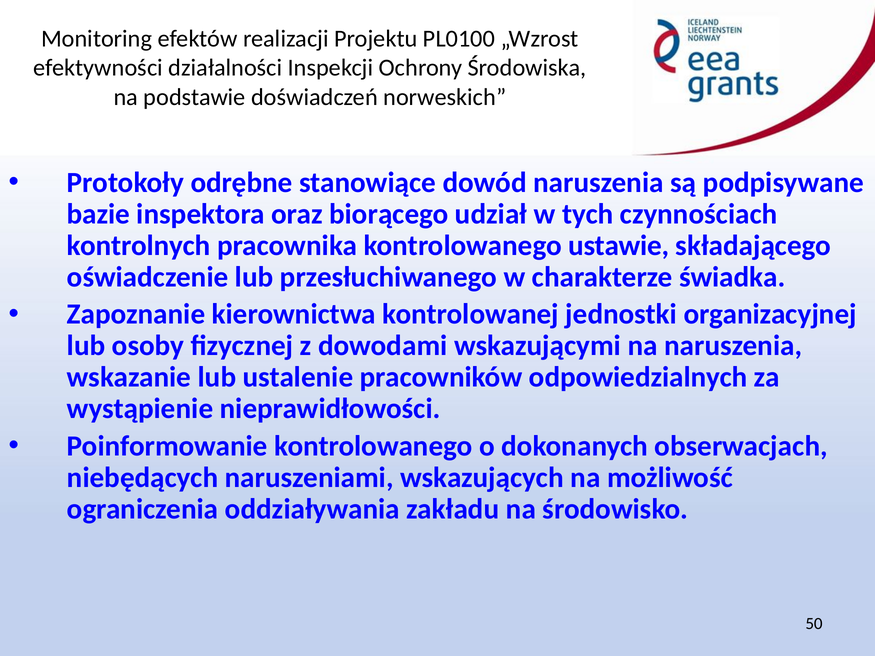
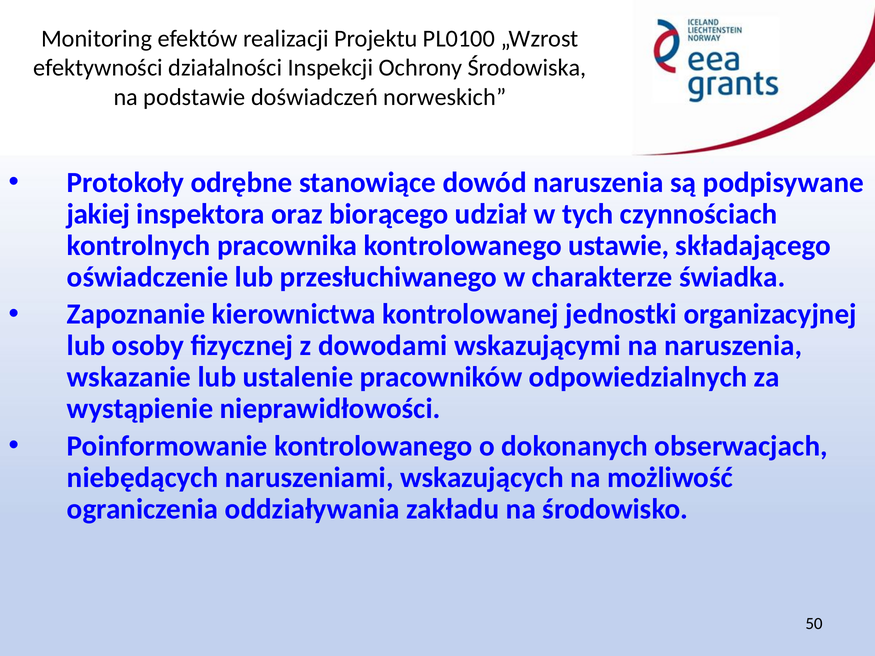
bazie: bazie -> jakiej
